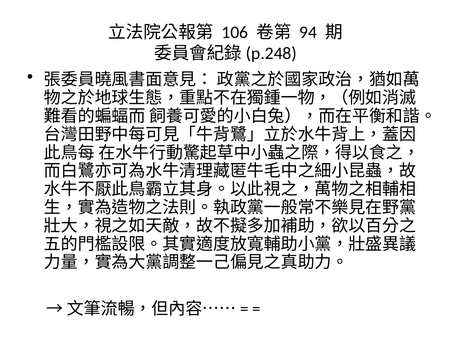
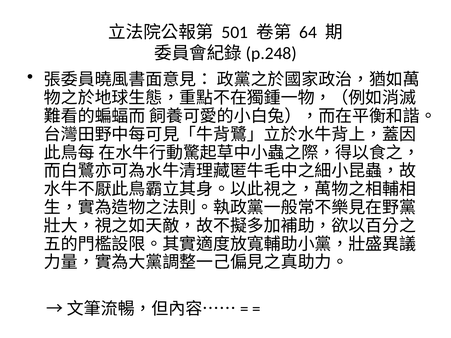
106: 106 -> 501
94: 94 -> 64
